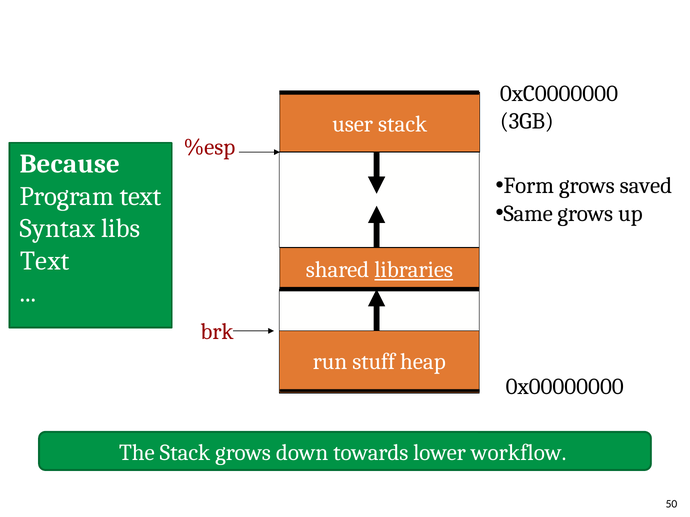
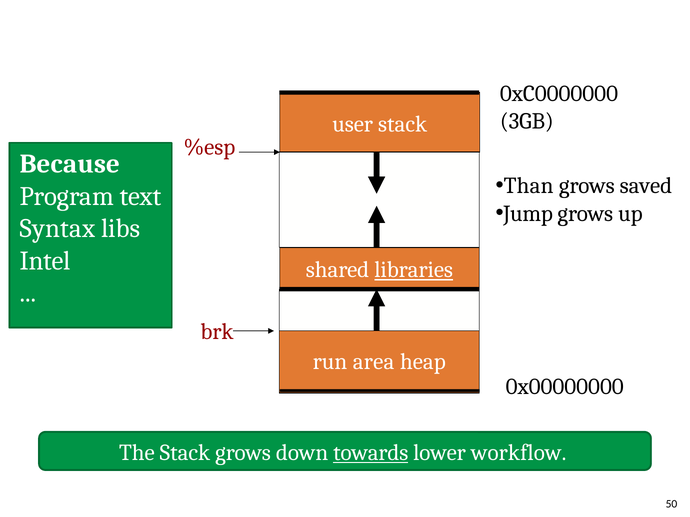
Form: Form -> Than
Same: Same -> Jump
Text at (45, 261): Text -> Intel
stuff: stuff -> area
towards underline: none -> present
